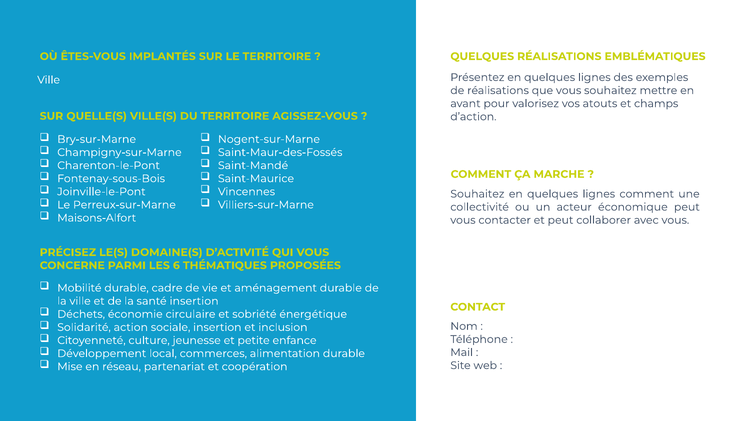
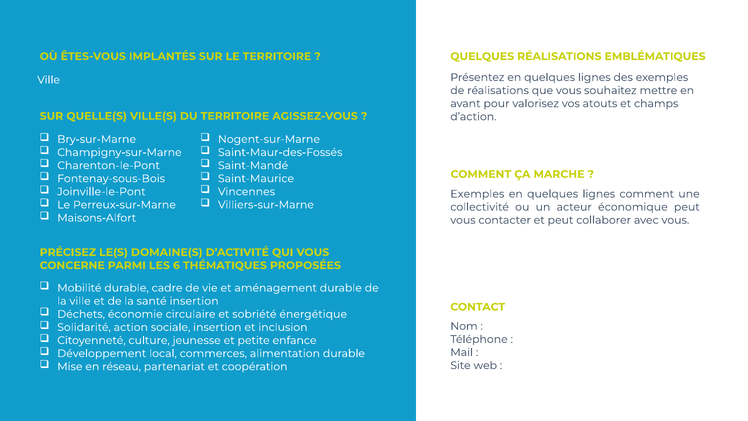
Souhaitez at (477, 194): Souhaitez -> Exemples
